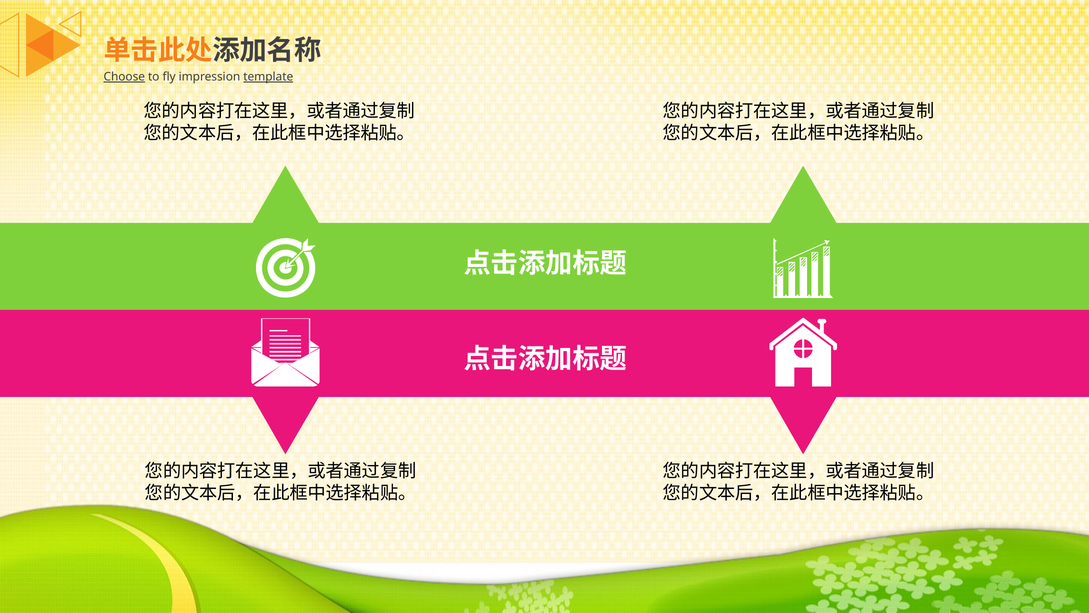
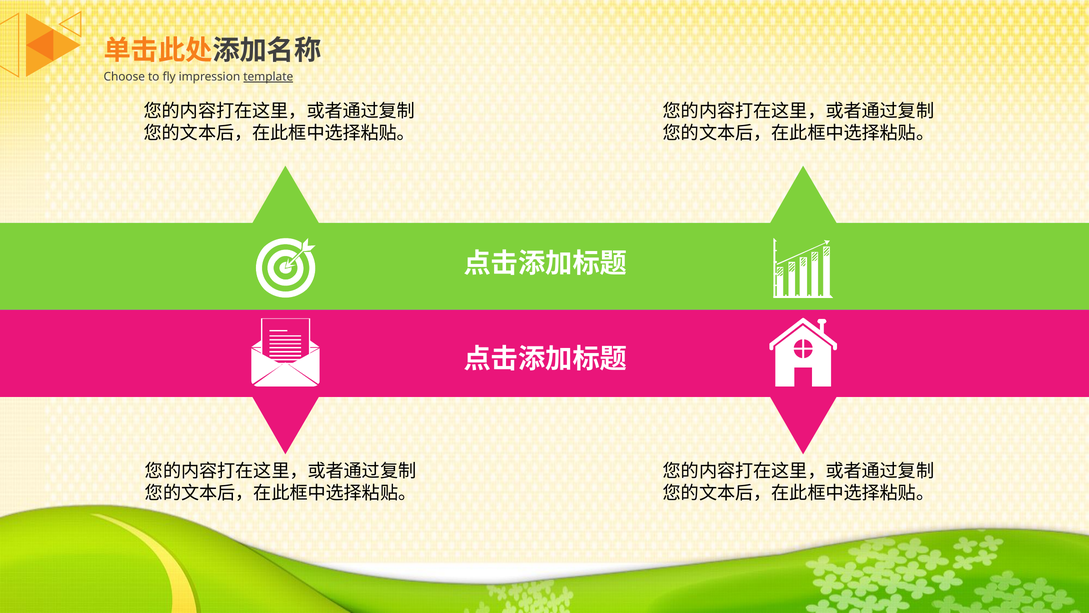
Choose underline: present -> none
